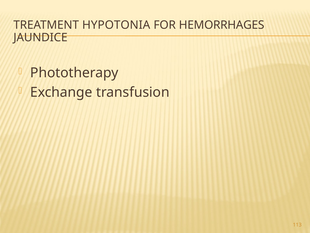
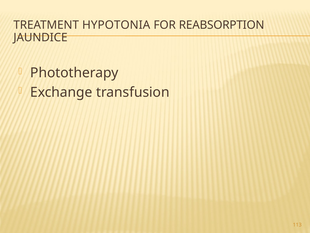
HEMORRHAGES: HEMORRHAGES -> REABSORPTION
